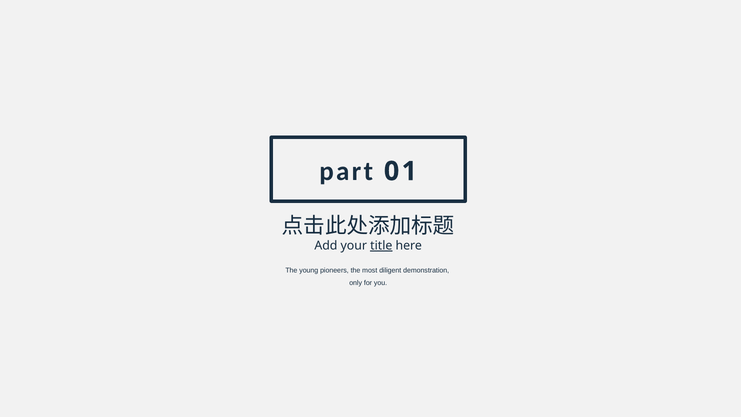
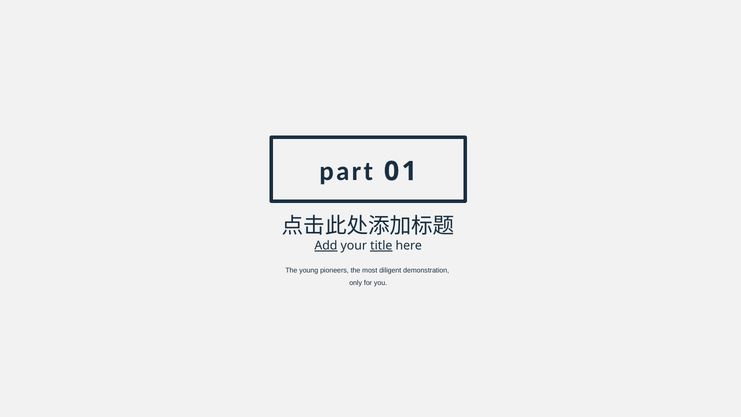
Add underline: none -> present
